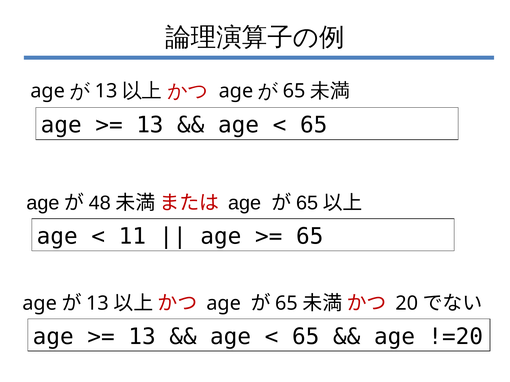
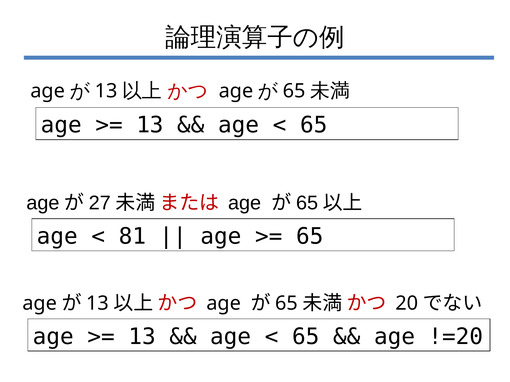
48: 48 -> 27
11: 11 -> 81
